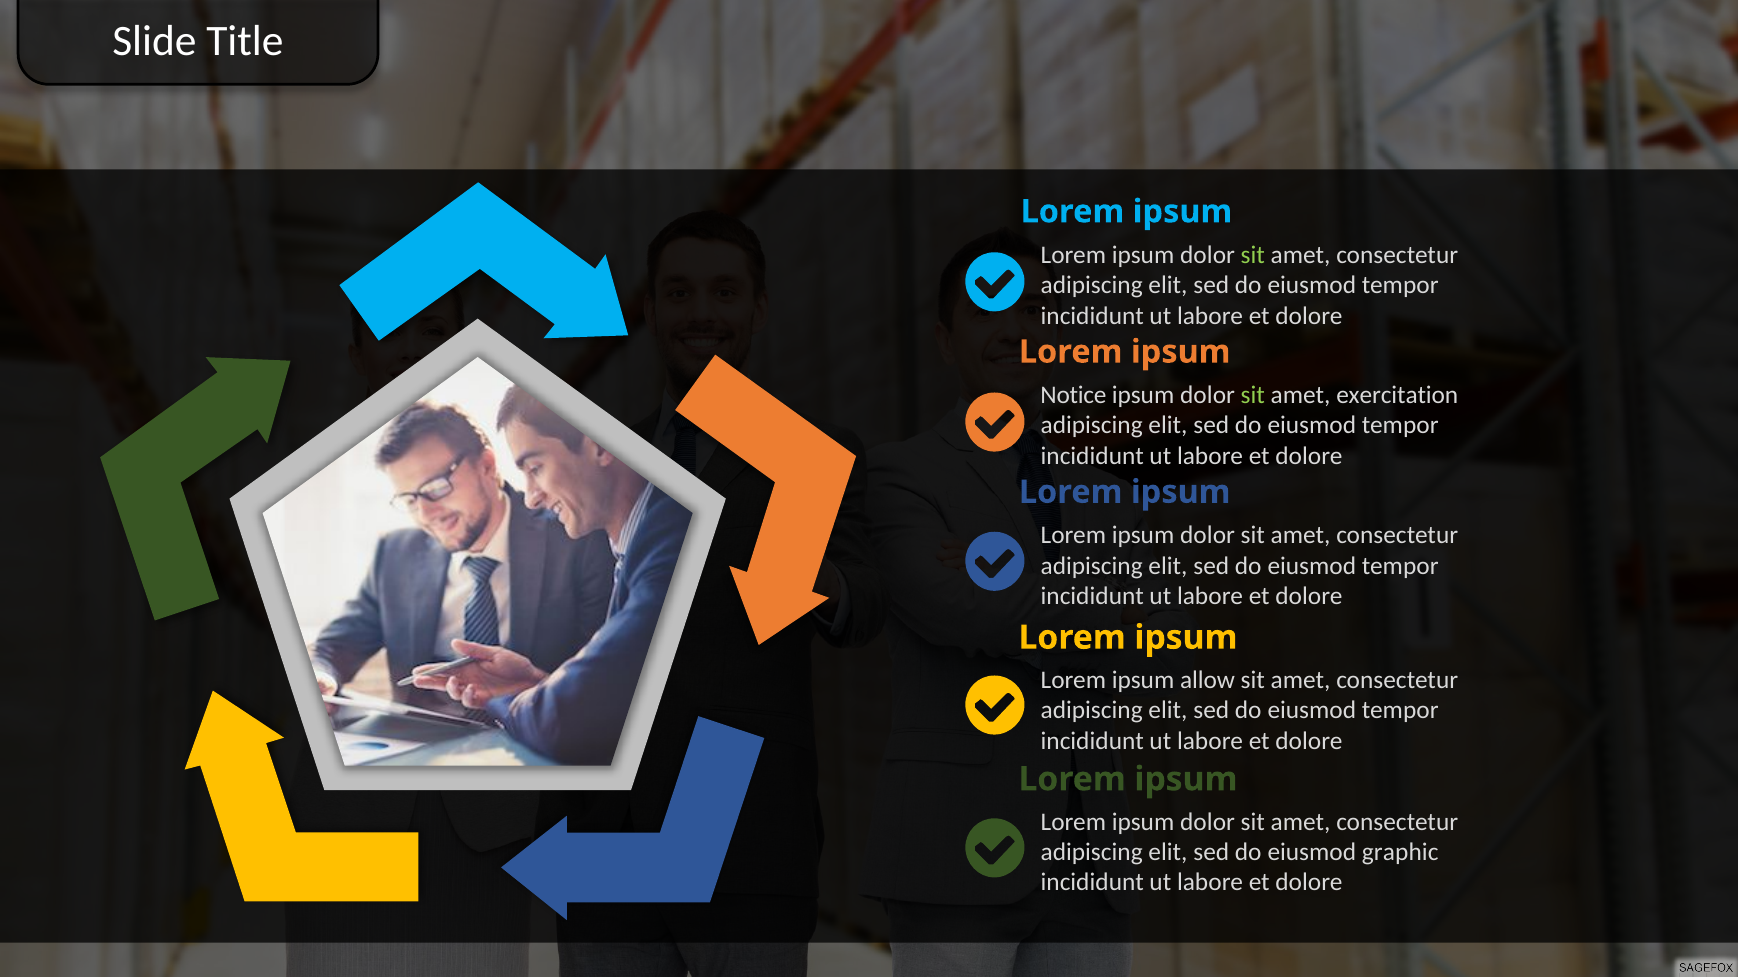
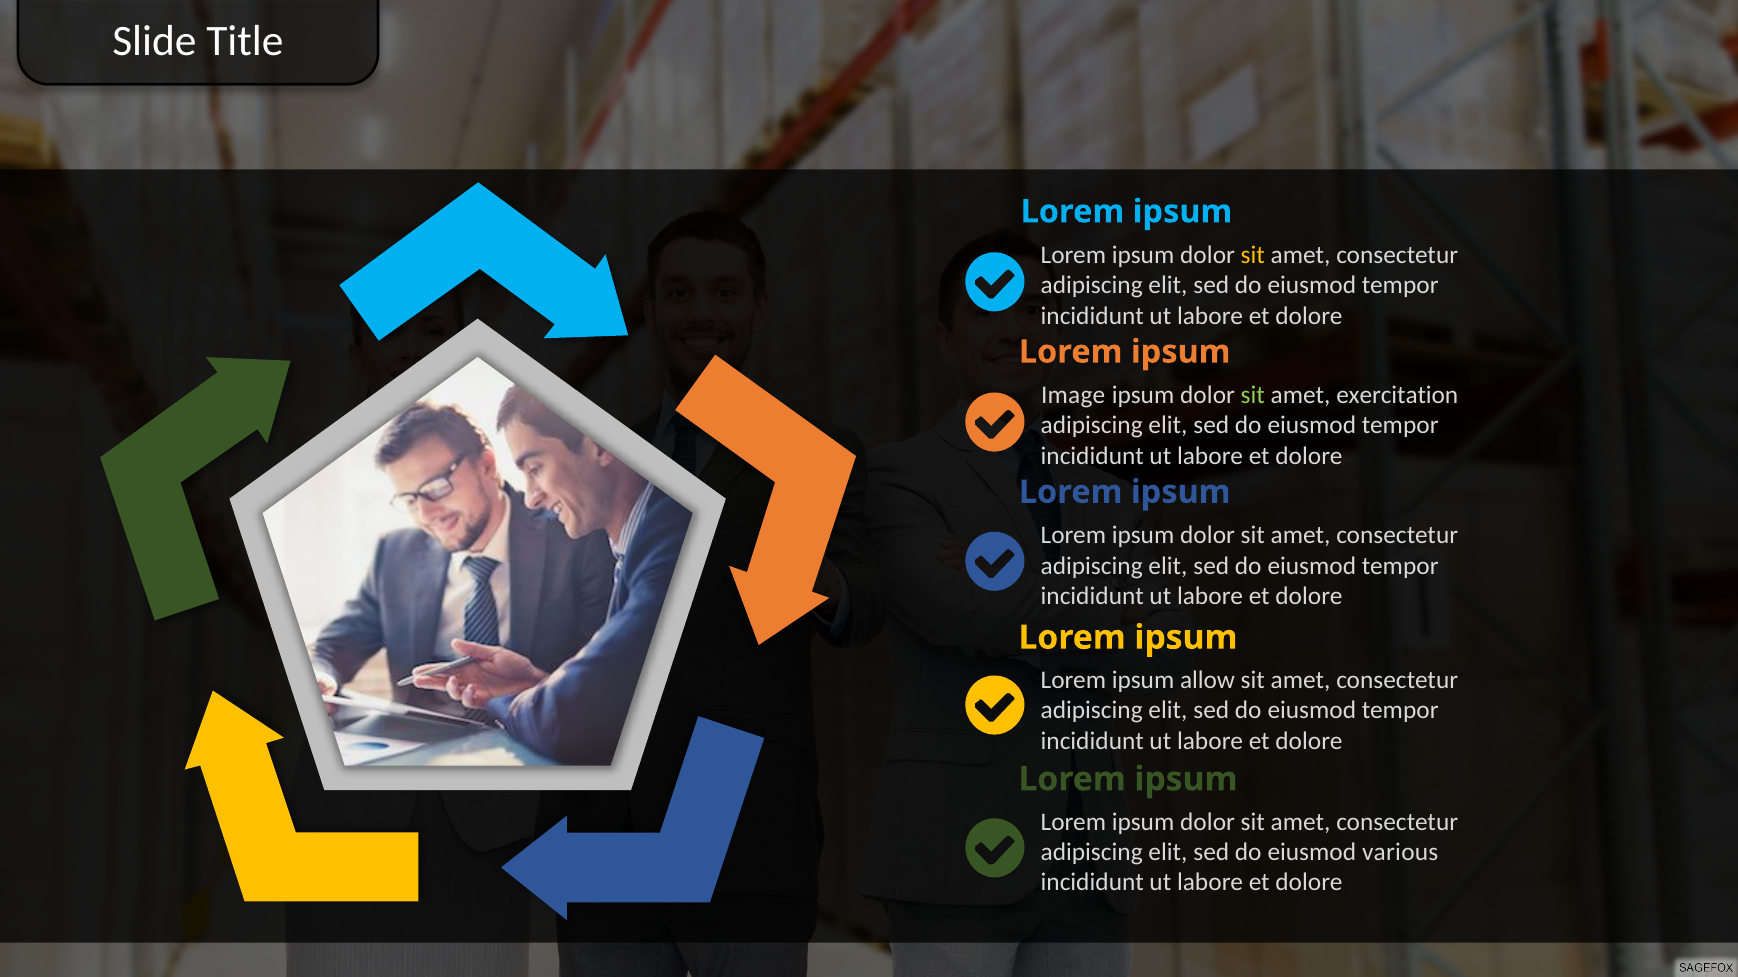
sit at (1253, 255) colour: light green -> yellow
Notice: Notice -> Image
graphic: graphic -> various
